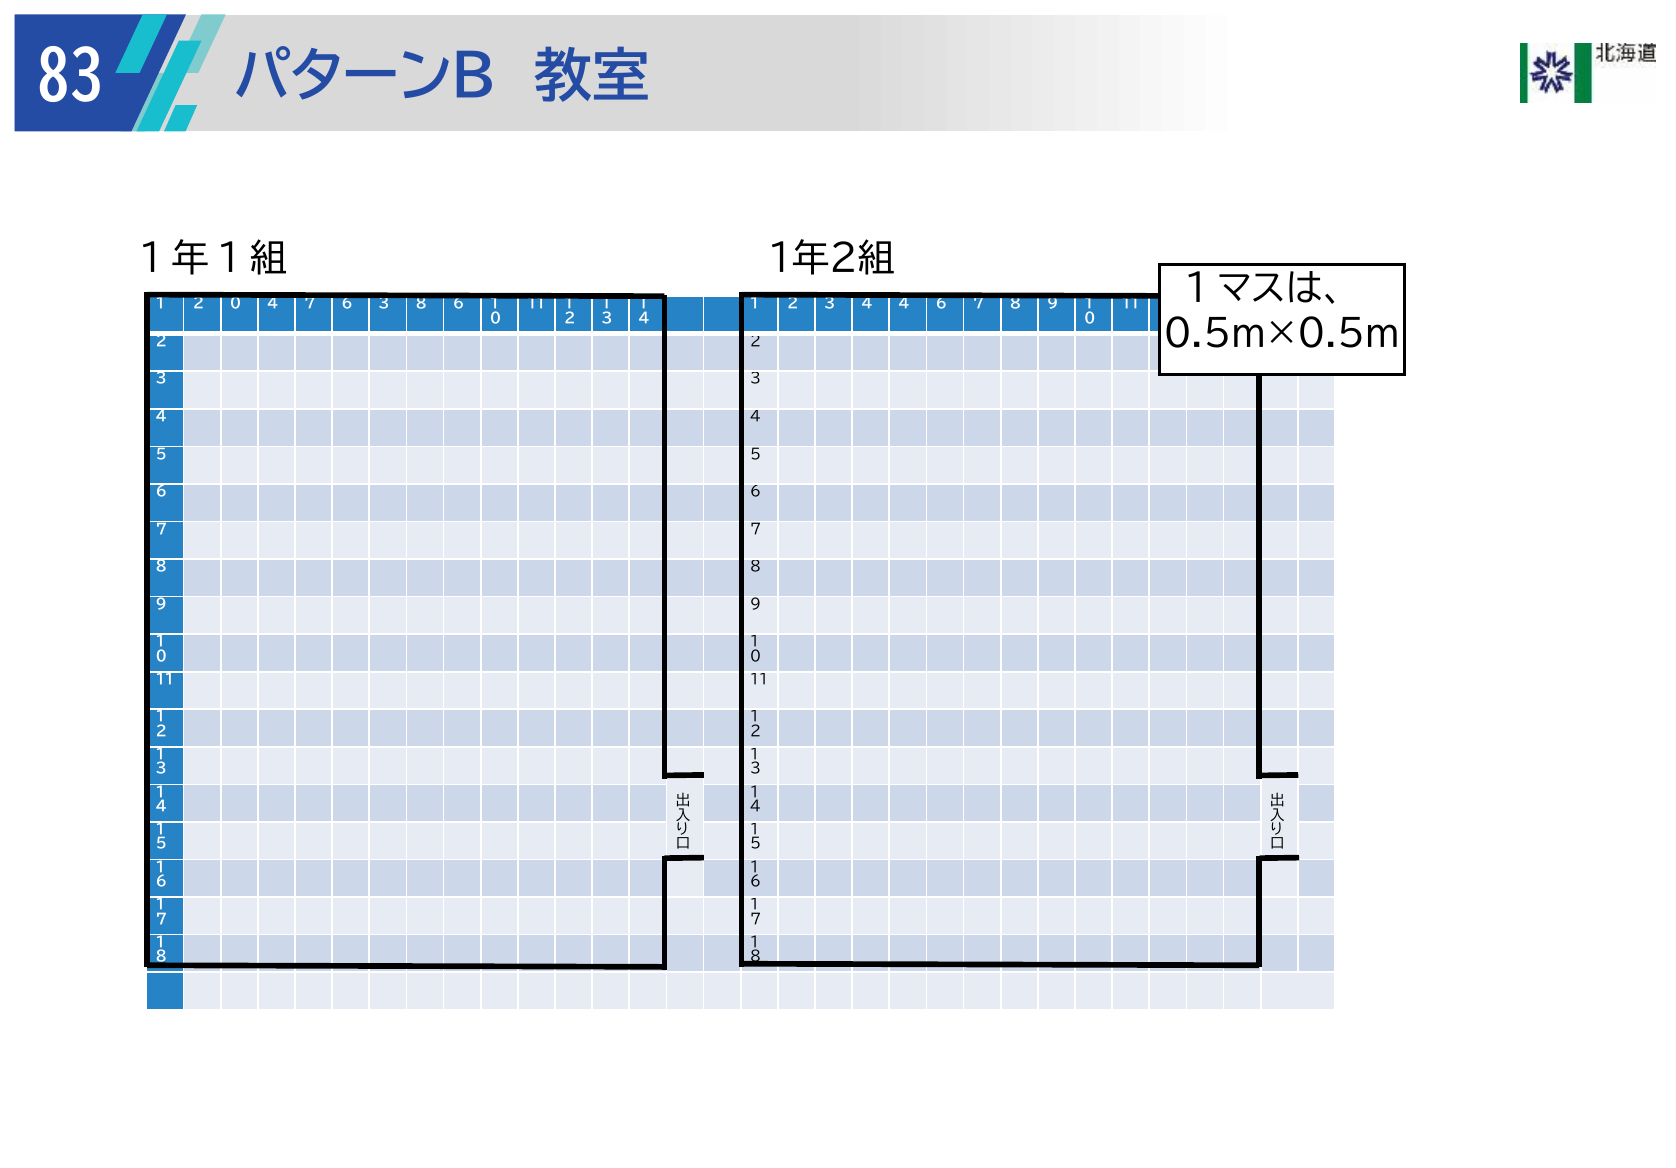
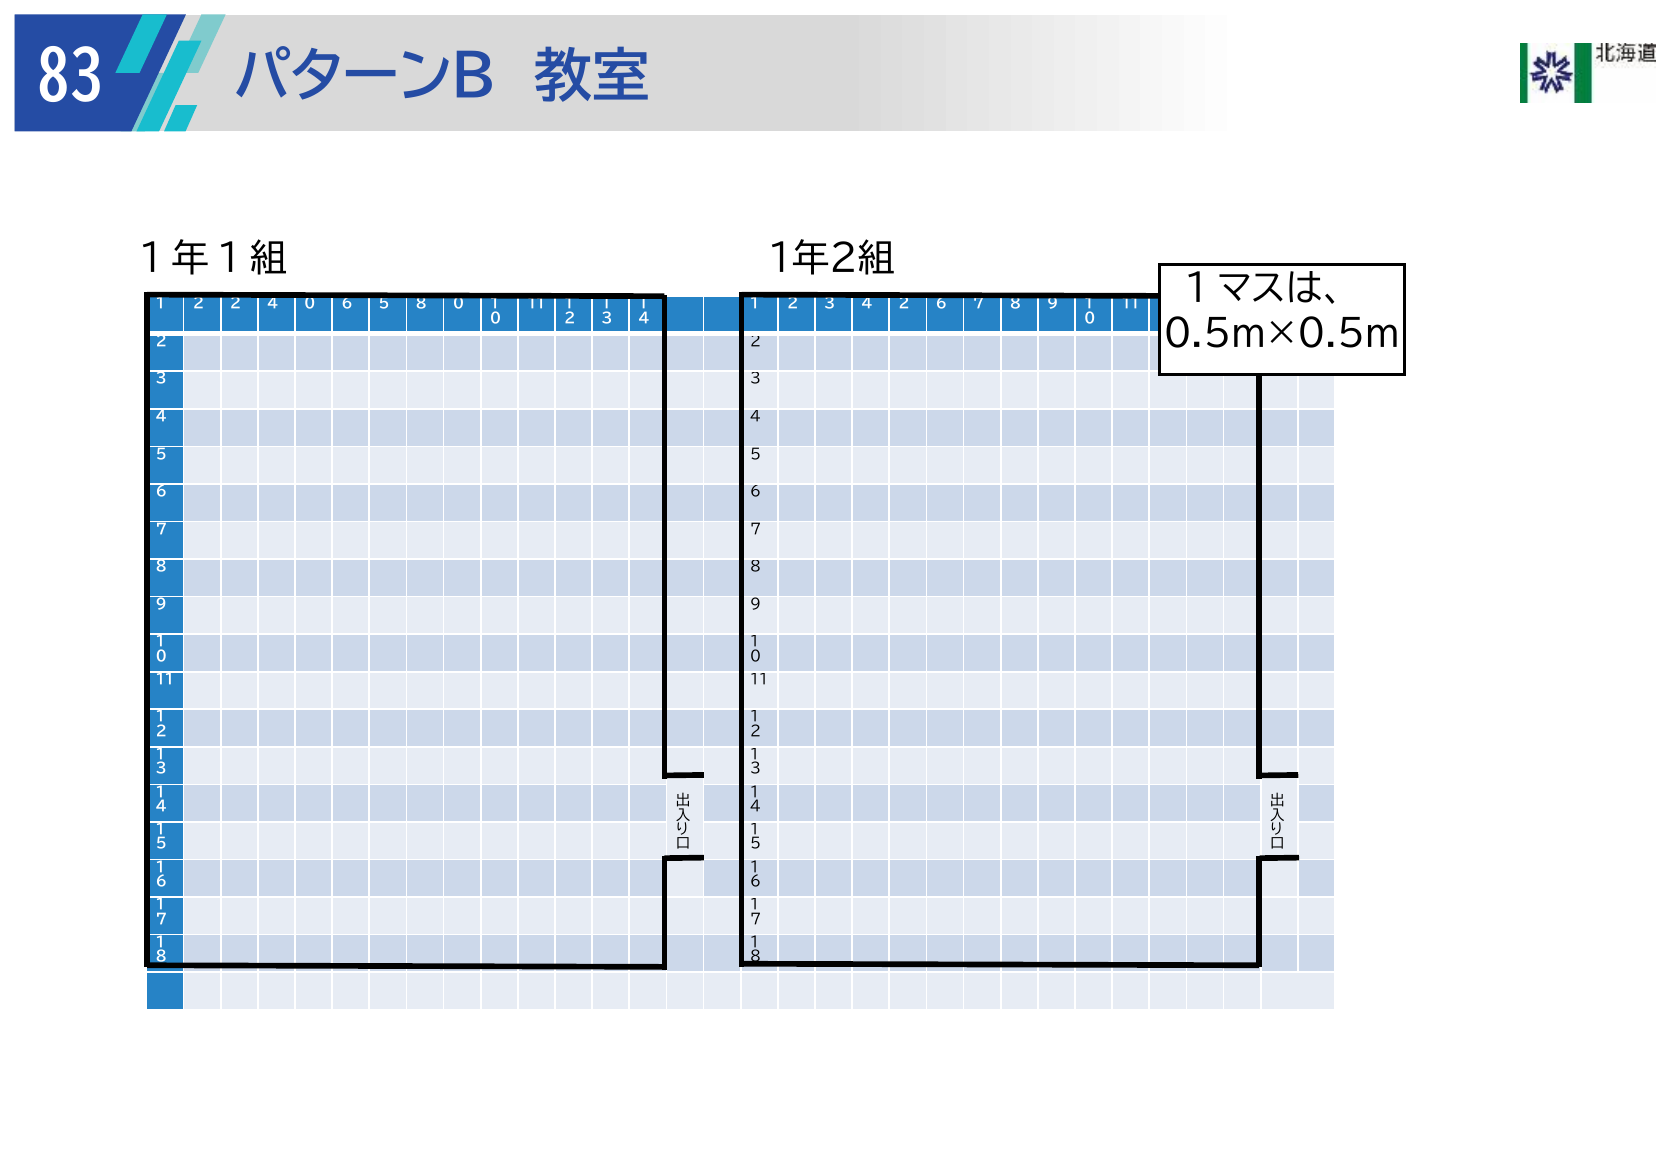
1 2 0: 0 -> 2
4 7: 7 -> 0
6 3: 3 -> 5
8 6: 6 -> 0
2 3 4 4: 4 -> 2
